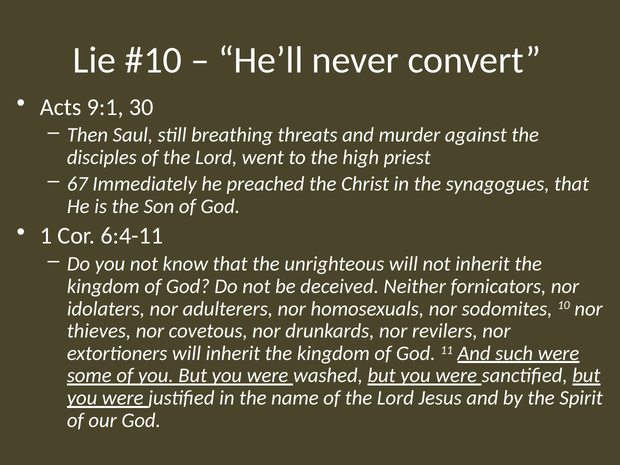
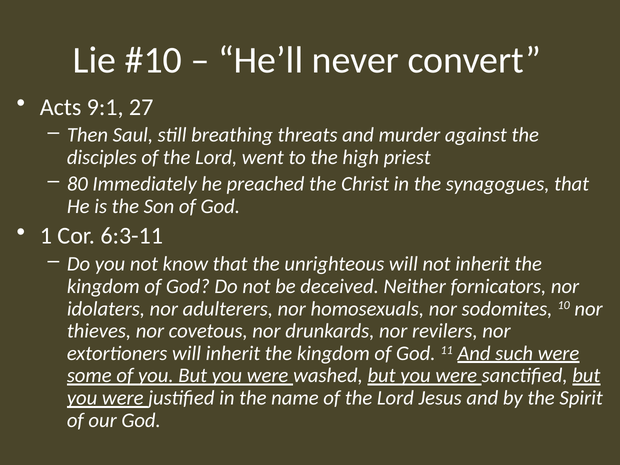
30: 30 -> 27
67: 67 -> 80
6:4-11: 6:4-11 -> 6:3-11
